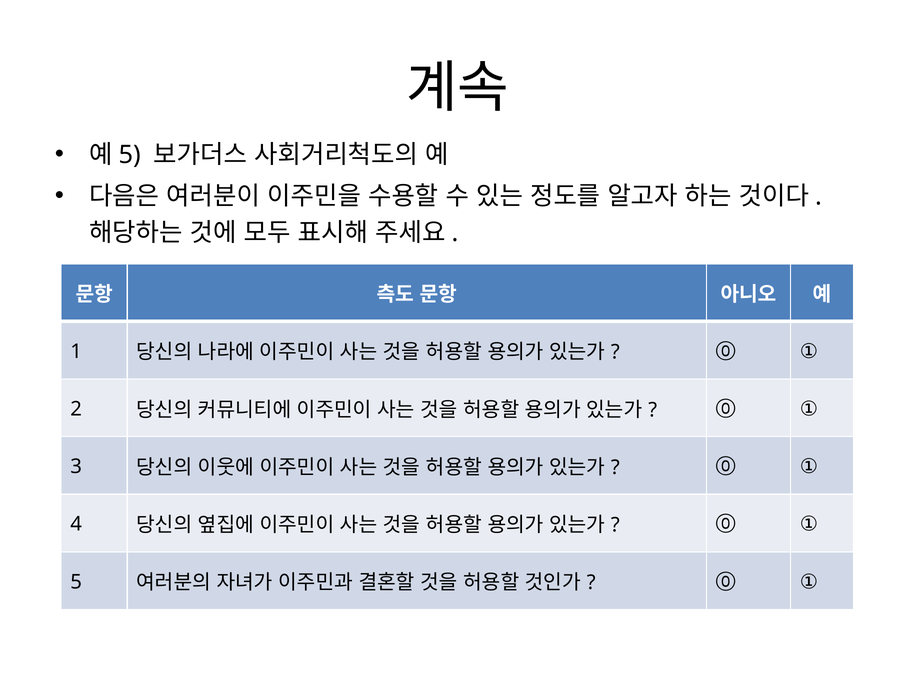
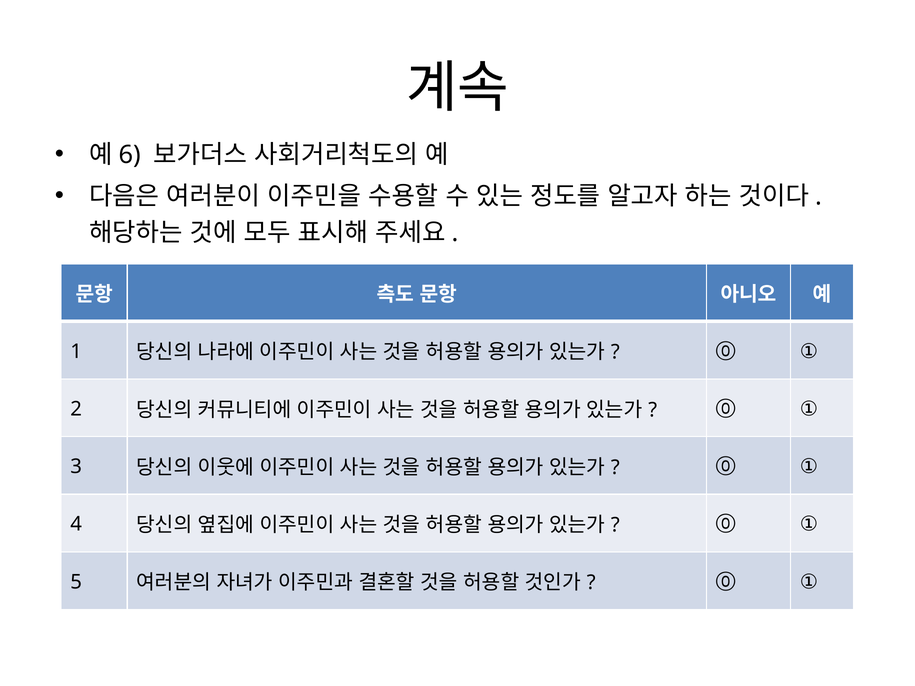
5 at (130, 155): 5 -> 6
